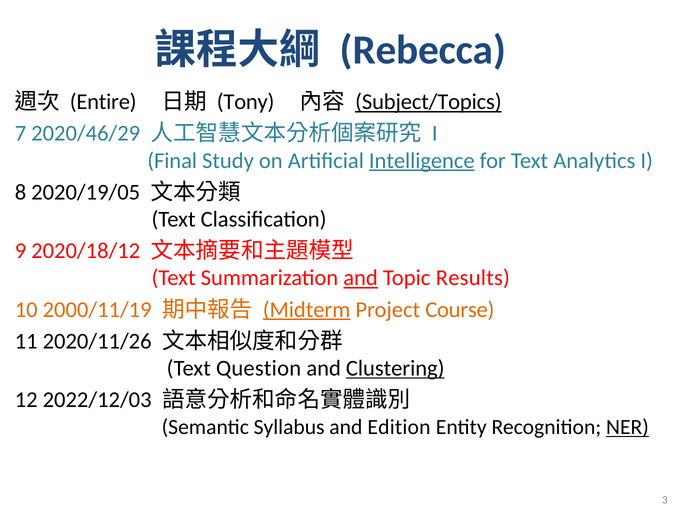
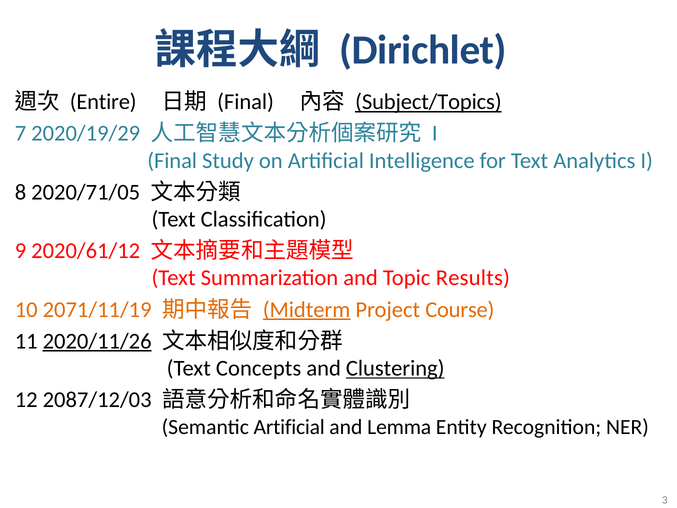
Rebecca: Rebecca -> Dirichlet
Tony at (246, 102): Tony -> Final
2020/46/29: 2020/46/29 -> 2020/19/29
Intelligence underline: present -> none
2020/19/05: 2020/19/05 -> 2020/71/05
2020/18/12: 2020/18/12 -> 2020/61/12
and at (361, 278) underline: present -> none
2000/11/19: 2000/11/19 -> 2071/11/19
2020/11/26 underline: none -> present
Question: Question -> Concepts
2022/12/03: 2022/12/03 -> 2087/12/03
Semantic Syllabus: Syllabus -> Artificial
Edition: Edition -> Lemma
NER underline: present -> none
